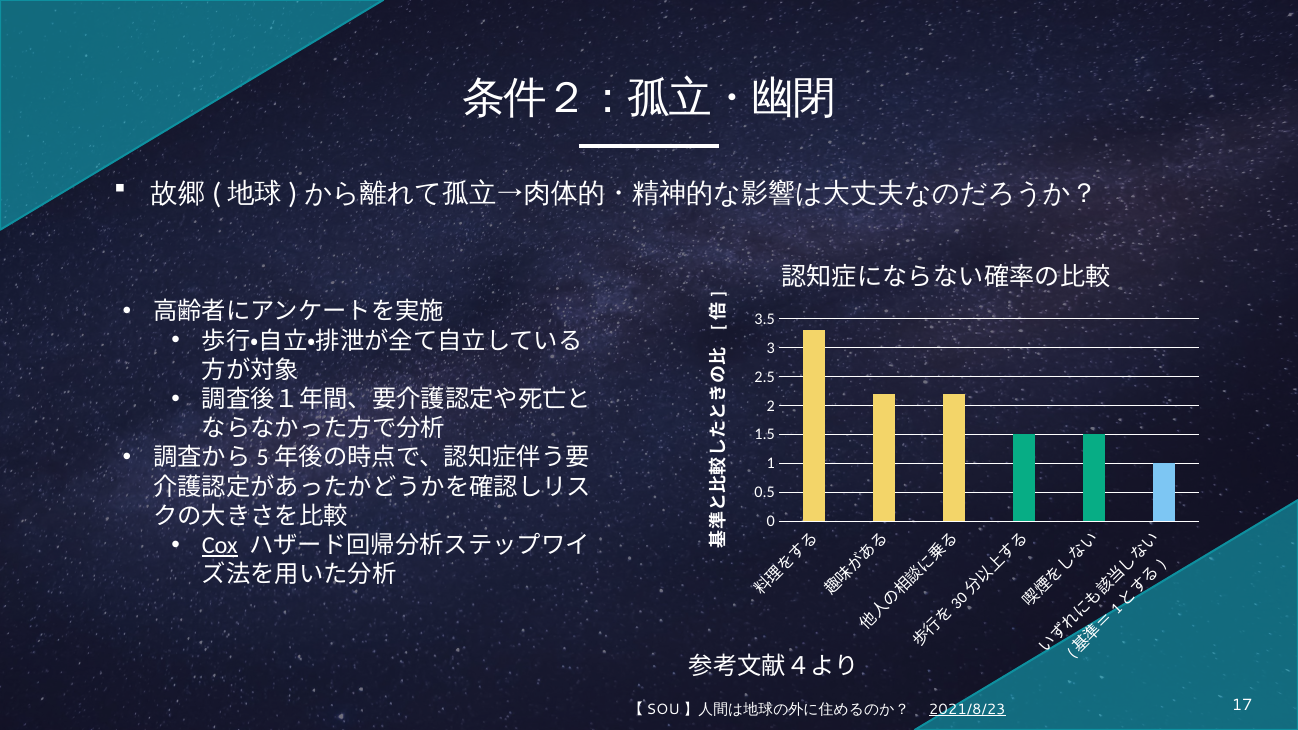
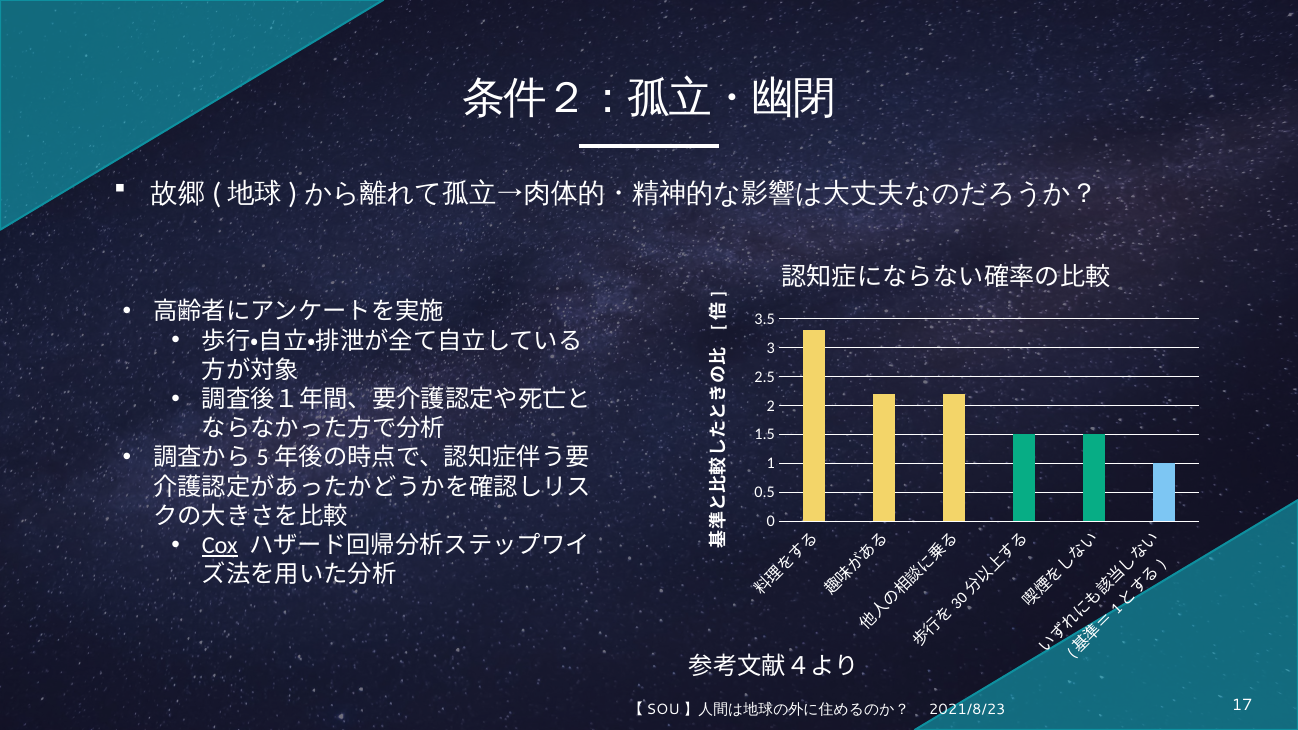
2021/8/23 underline: present -> none
